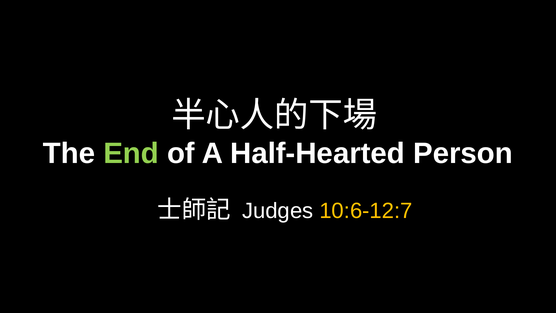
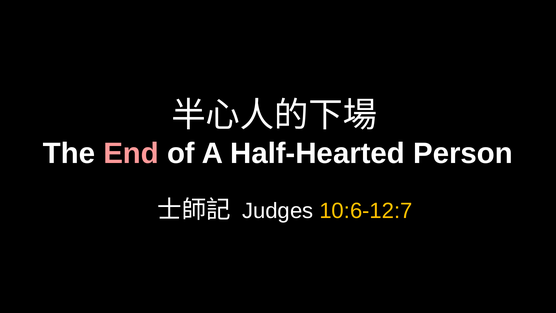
End colour: light green -> pink
